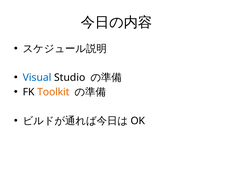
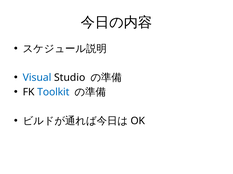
Toolkit colour: orange -> blue
